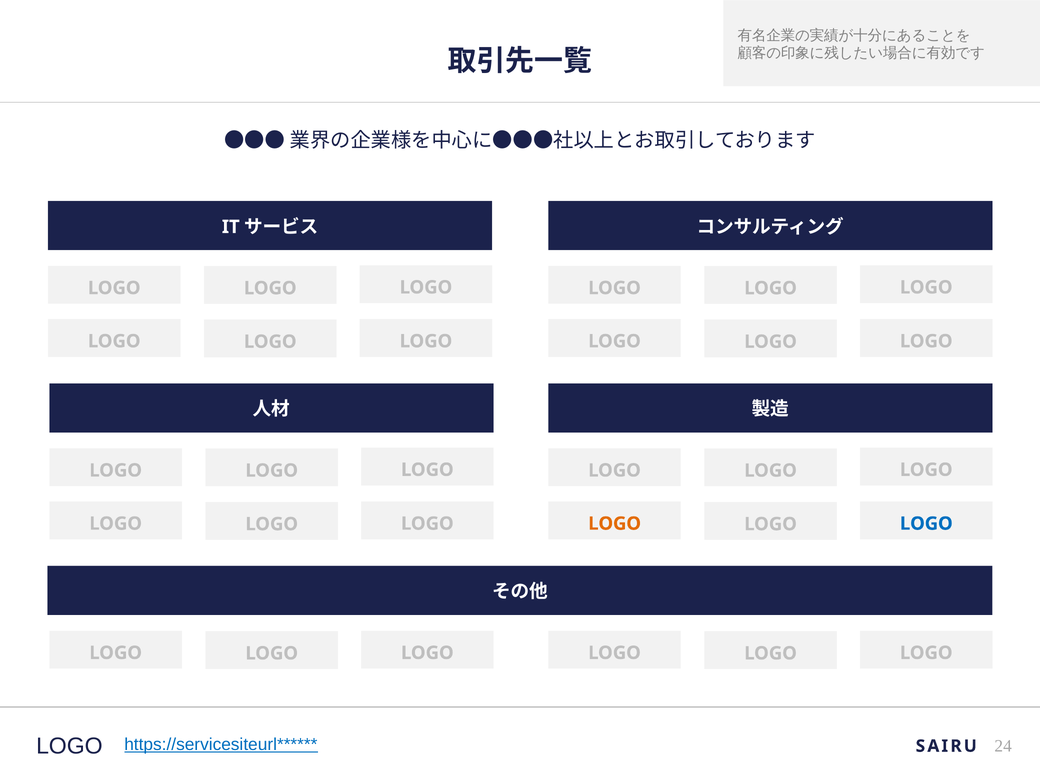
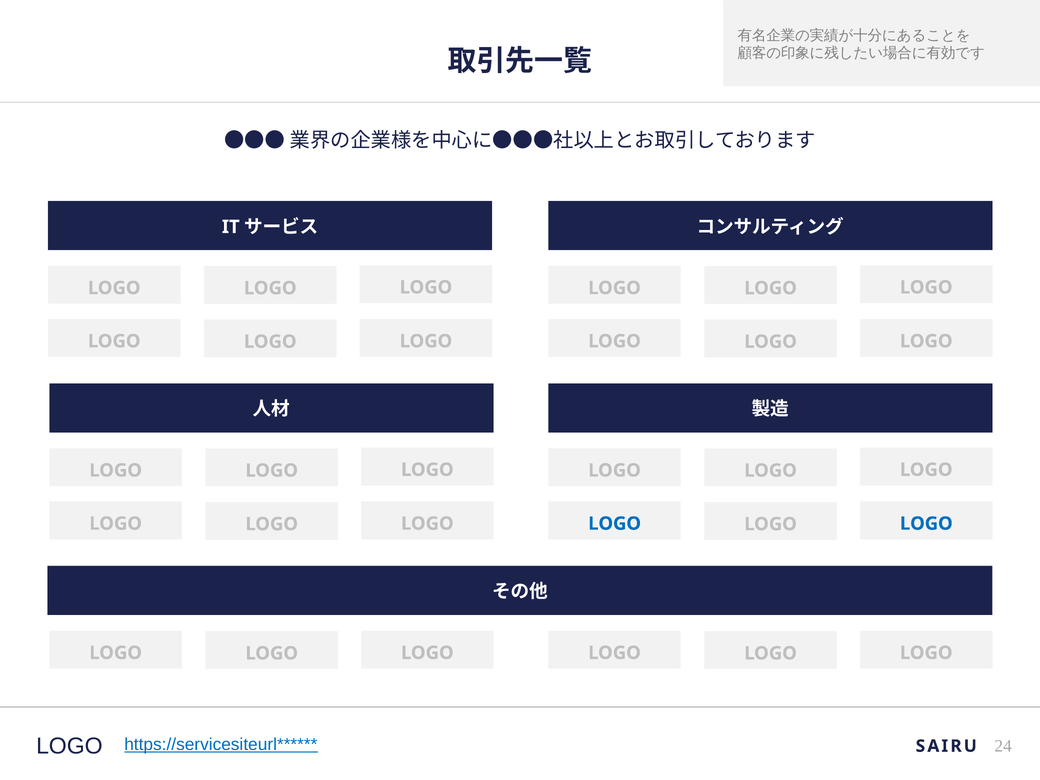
LOGO at (615, 524) colour: orange -> blue
